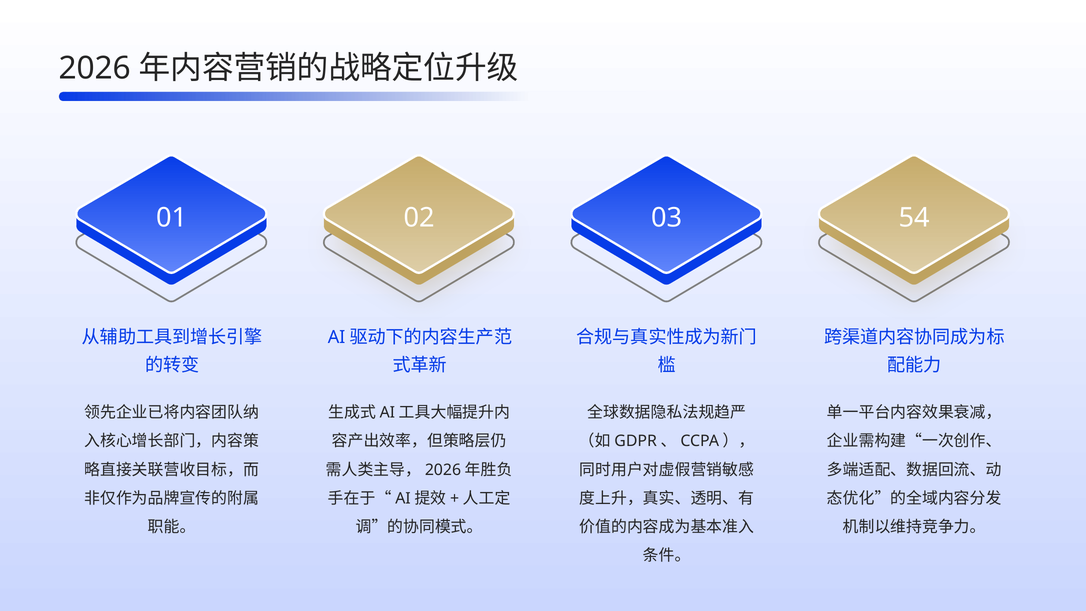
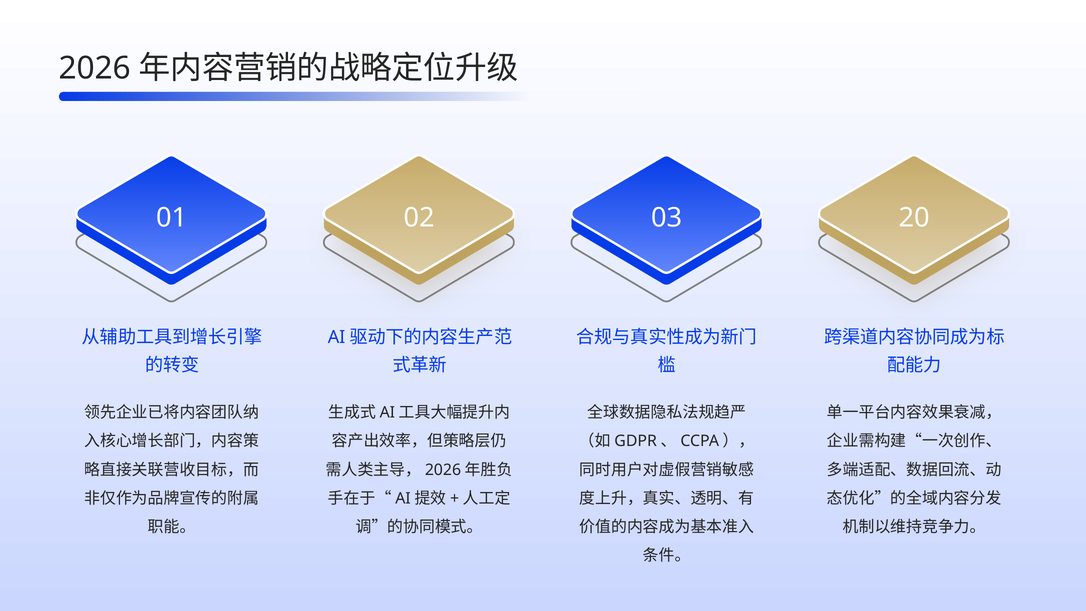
54: 54 -> 20
